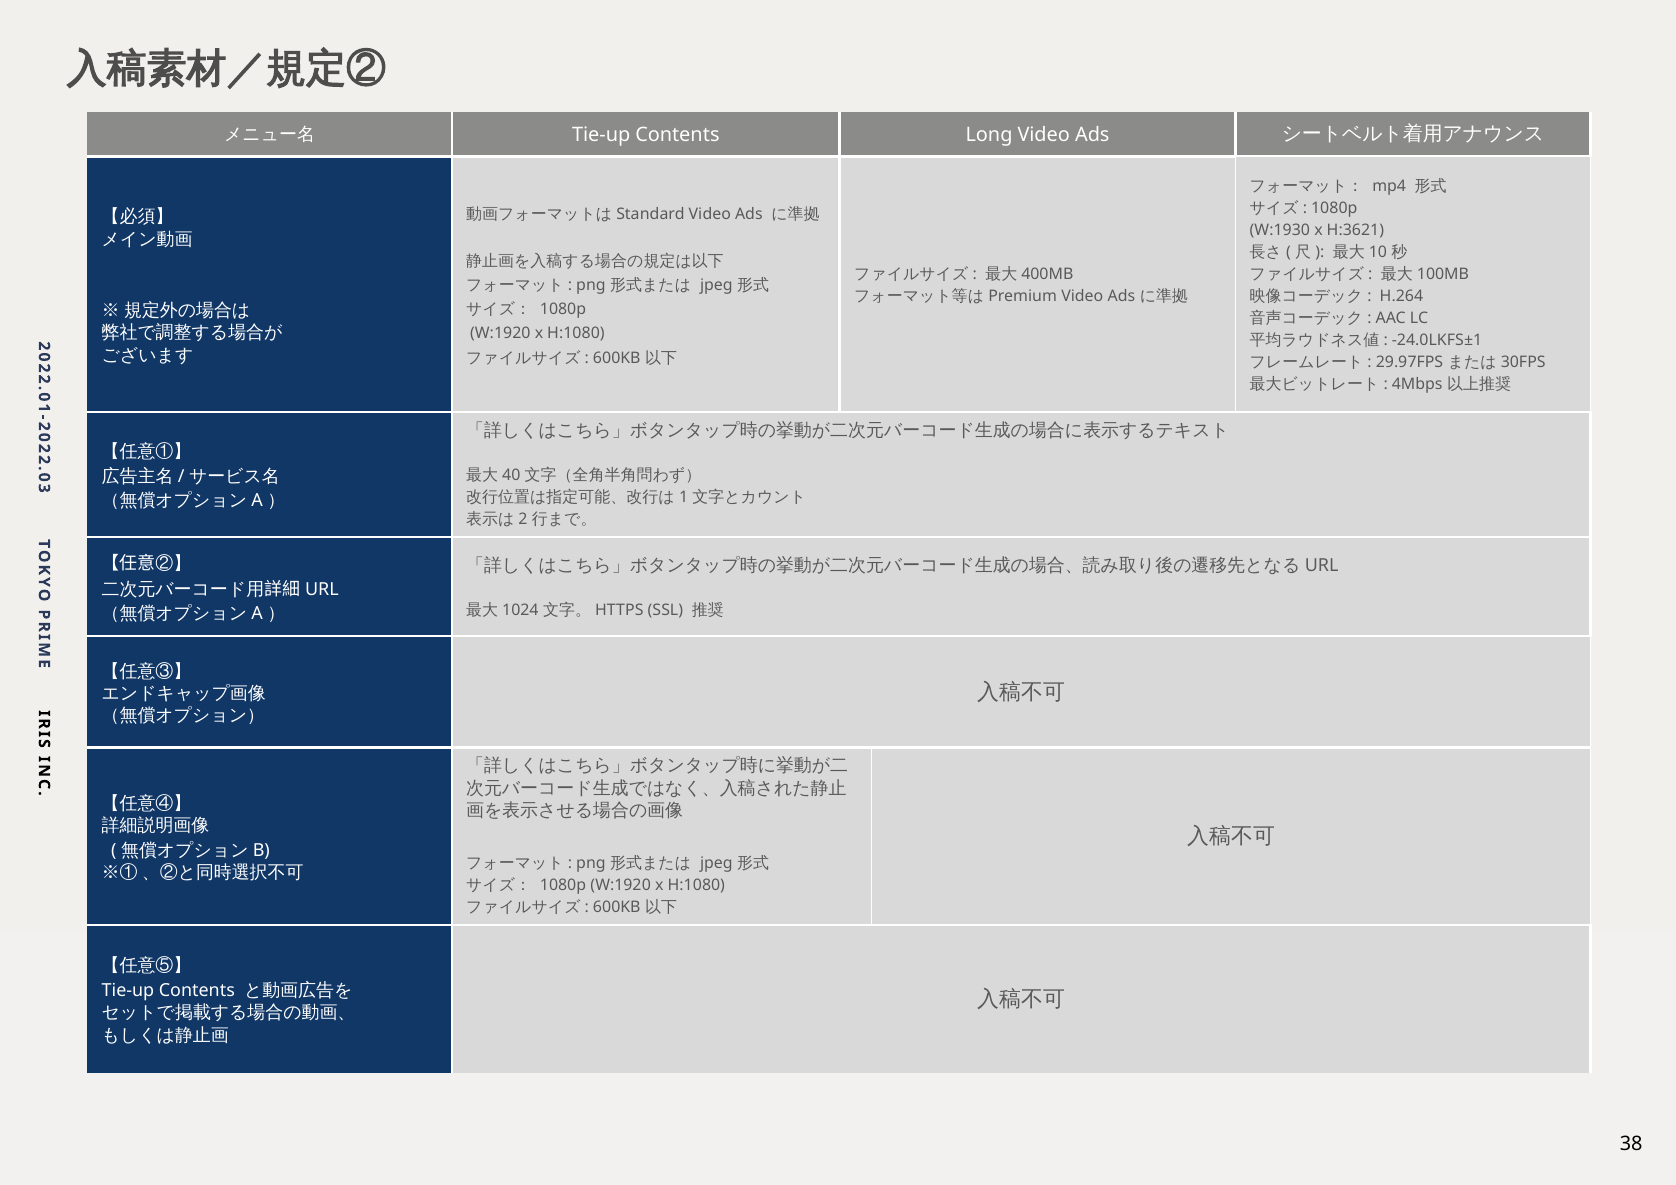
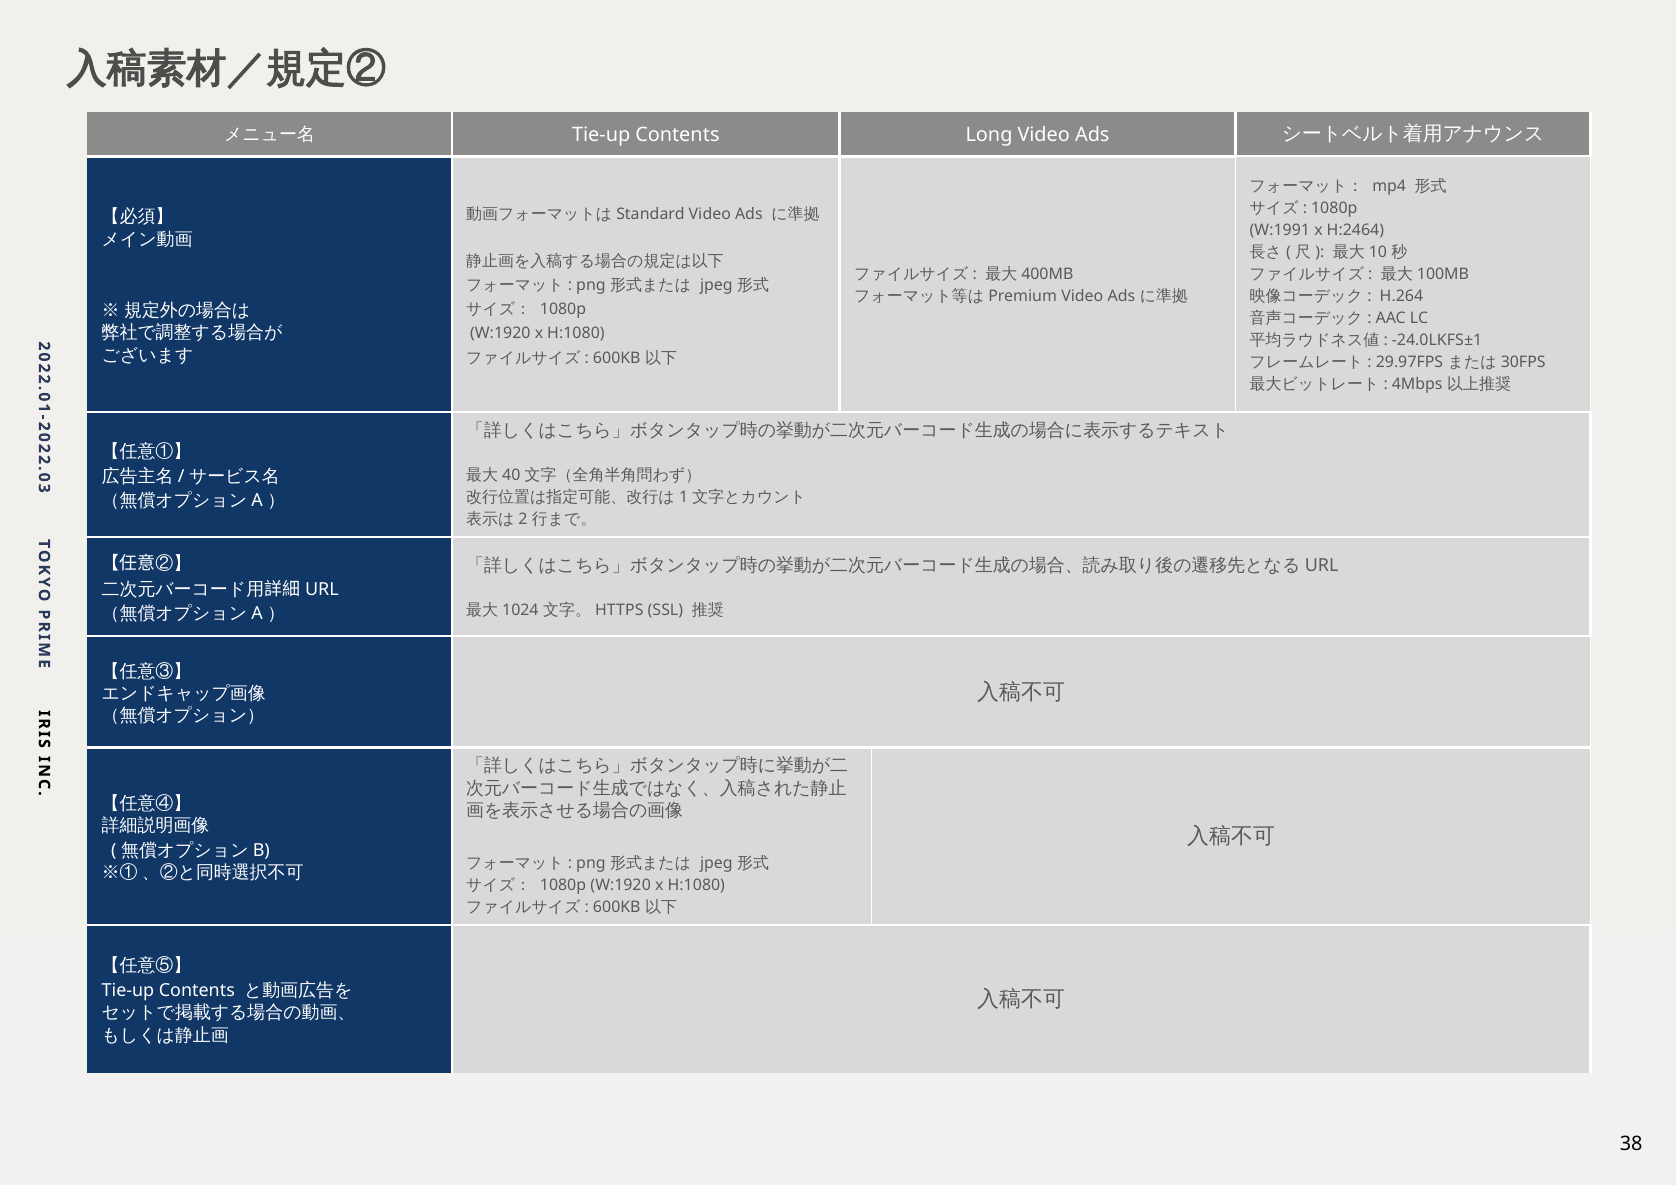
W:1930: W:1930 -> W:1991
H:3621: H:3621 -> H:2464
